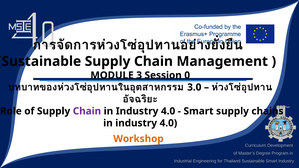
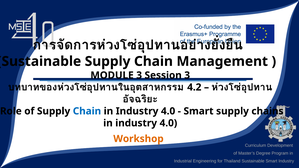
Session 0: 0 -> 3
3.0: 3.0 -> 4.2
Chain at (87, 111) colour: purple -> blue
